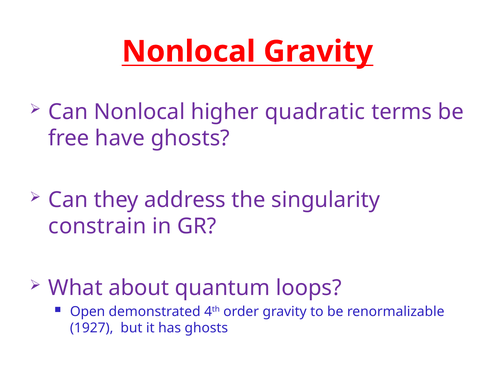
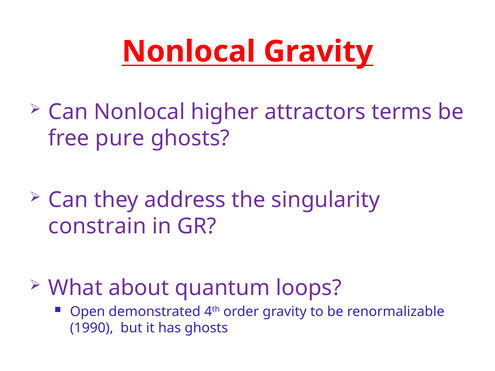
quadratic: quadratic -> attractors
have: have -> pure
1927: 1927 -> 1990
